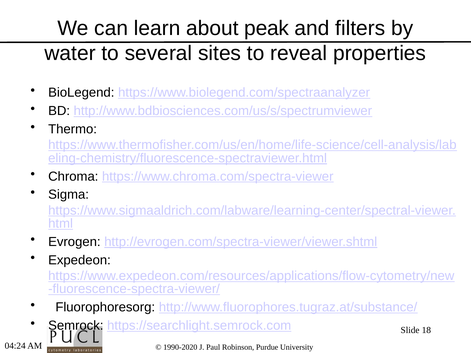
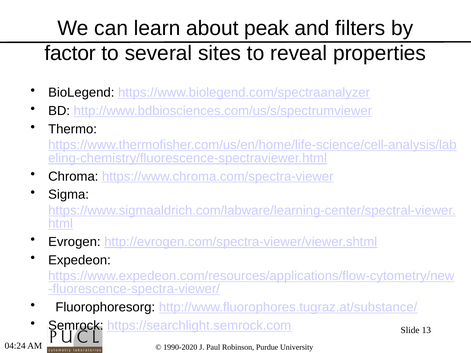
water: water -> factor
18: 18 -> 13
